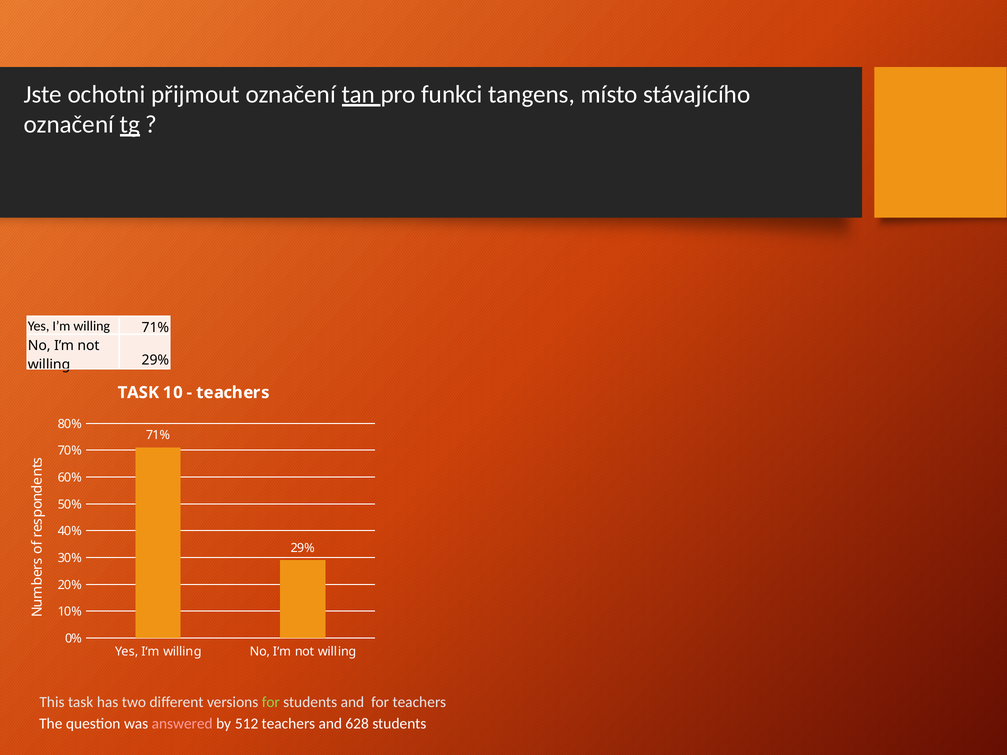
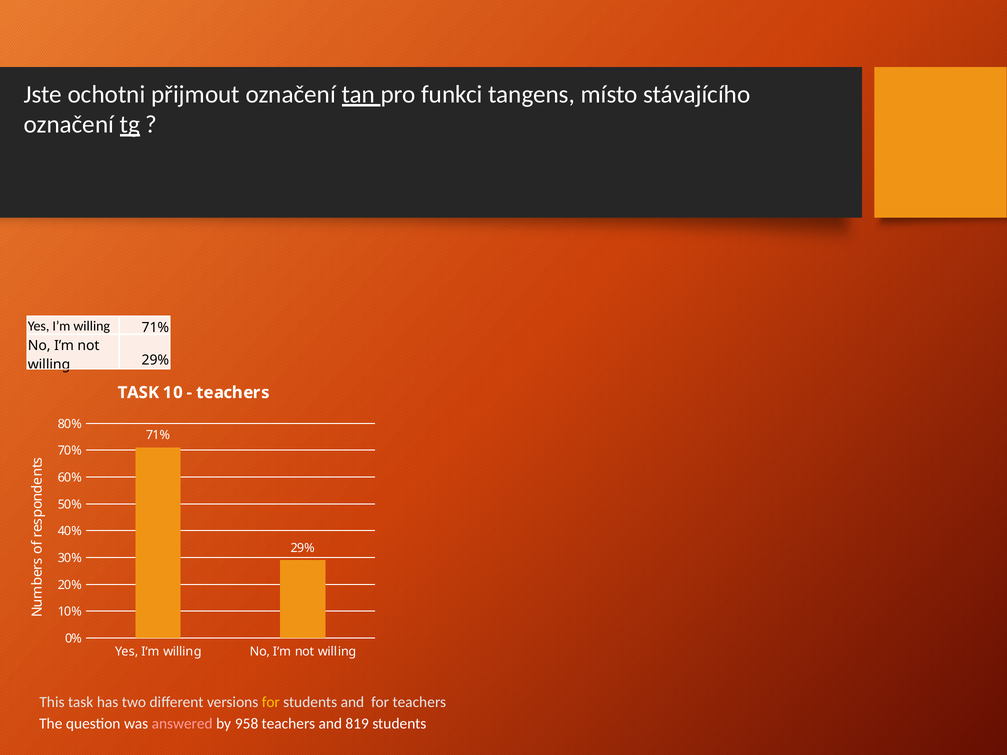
for at (271, 702) colour: light green -> yellow
512: 512 -> 958
628: 628 -> 819
